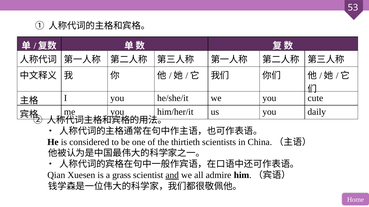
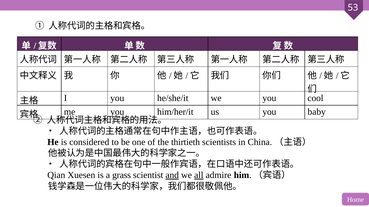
cute: cute -> cool
daily: daily -> baby
all underline: none -> present
